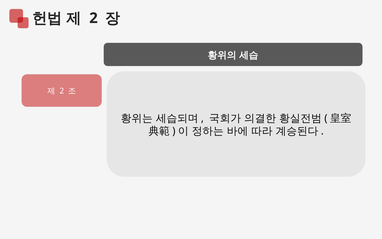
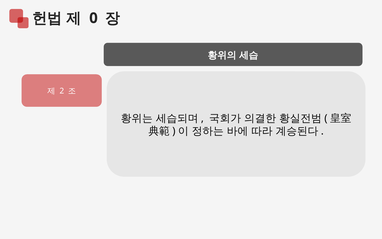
2 at (93, 18): 2 -> 0
